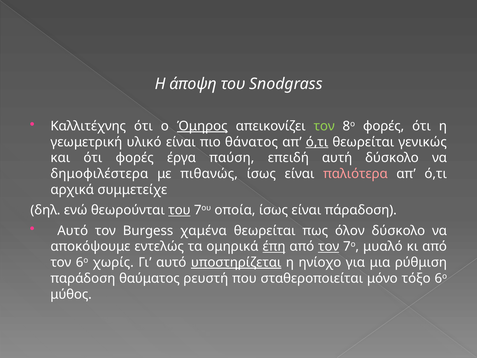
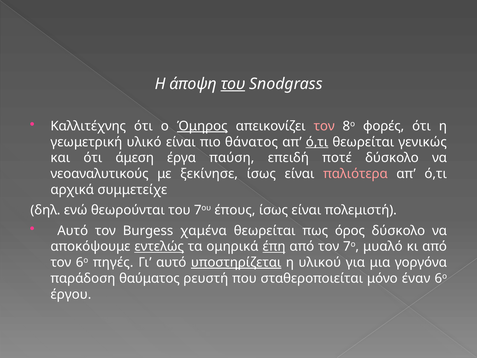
του at (233, 84) underline: none -> present
τον at (324, 126) colour: light green -> pink
ότι φορές: φορές -> άμεση
αυτή: αυτή -> ποτέ
δημοφιλέστερα: δημοφιλέστερα -> νεοαναλυτικούς
πιθανώς: πιθανώς -> ξεκίνησε
του at (179, 210) underline: present -> none
οποία: οποία -> έπους
πάραδοση: πάραδοση -> πολεμιστή
όλον: όλον -> όρος
εντελώς underline: none -> present
τον at (329, 246) underline: present -> none
χωρίς: χωρίς -> πηγές
ηνίοχο: ηνίοχο -> υλικού
ρύθμιση: ρύθμιση -> γοργόνα
τόξο: τόξο -> έναν
μύθος: μύθος -> έργου
